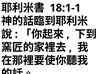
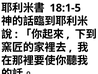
18:1-1: 18:1-1 -> 18:1-5
